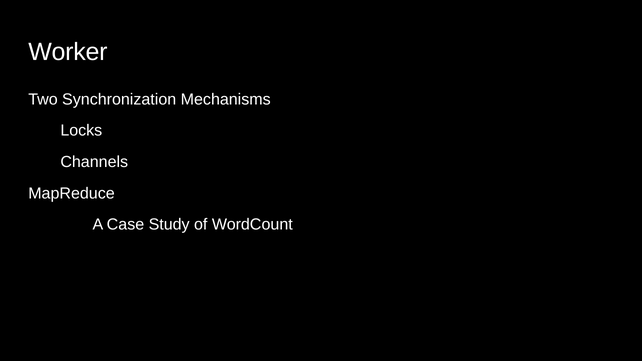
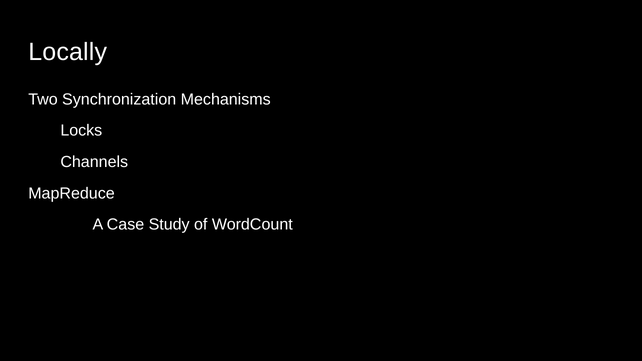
Worker: Worker -> Locally
